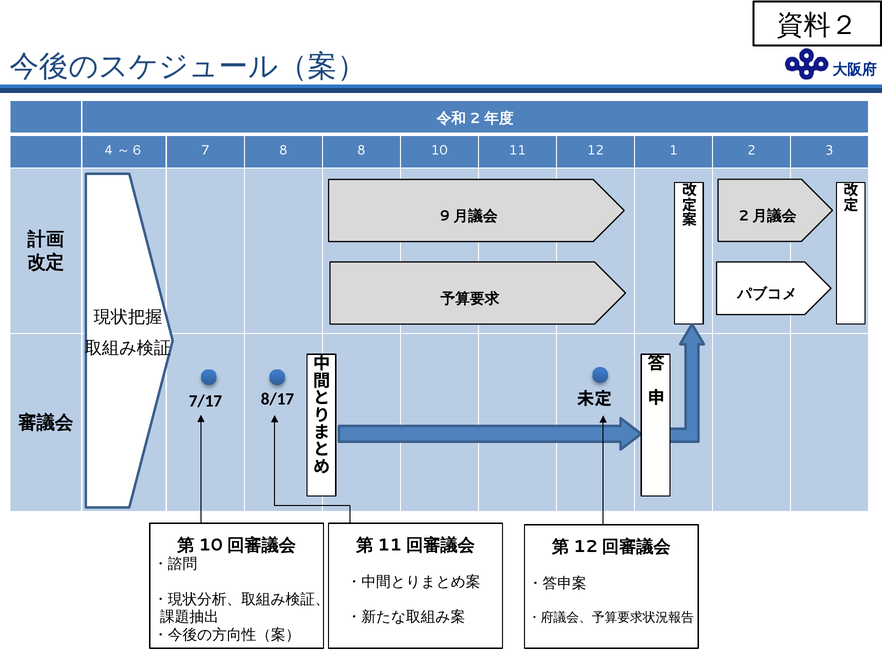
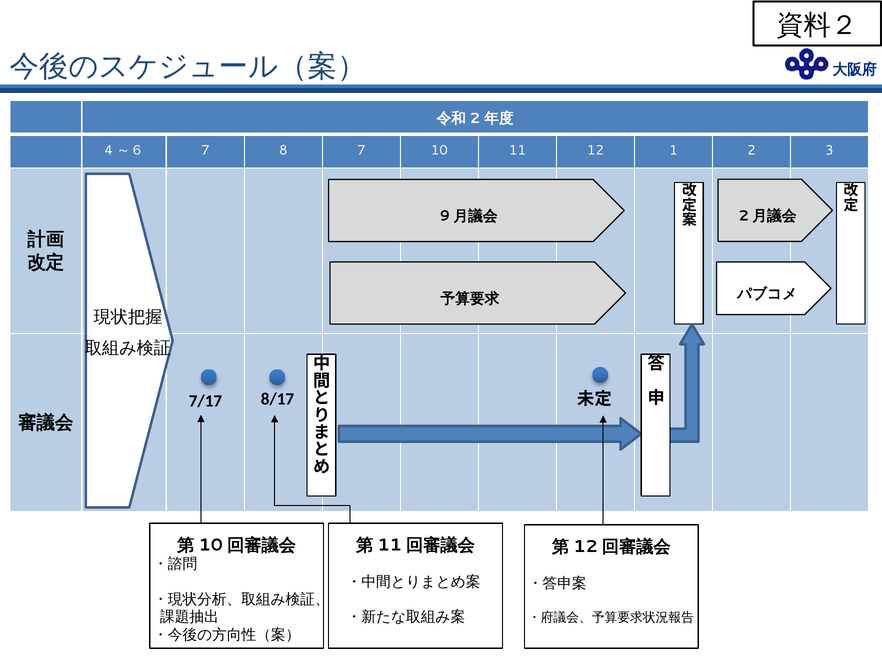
8 8: 8 -> 7
